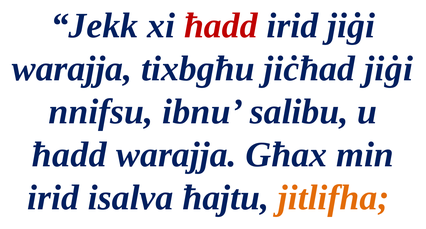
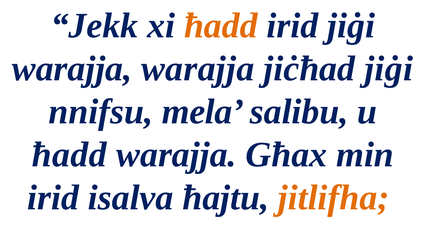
ħadd at (221, 26) colour: red -> orange
warajja tixbgħu: tixbgħu -> warajja
ibnu: ibnu -> mela
